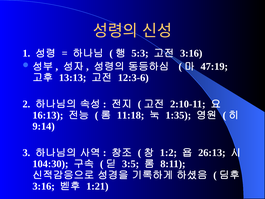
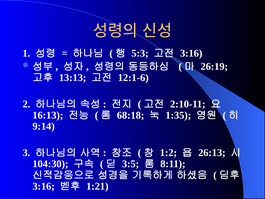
47:19: 47:19 -> 26:19
12:3-6: 12:3-6 -> 12:1-6
11:18: 11:18 -> 68:18
